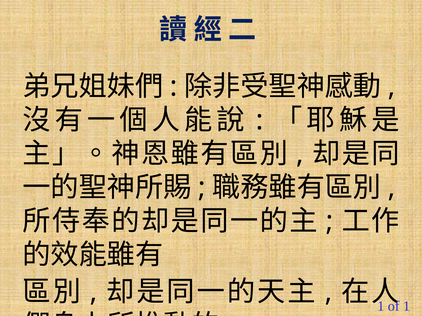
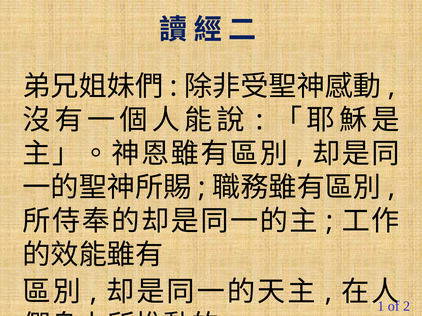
1 at (407, 307): 1 -> 2
